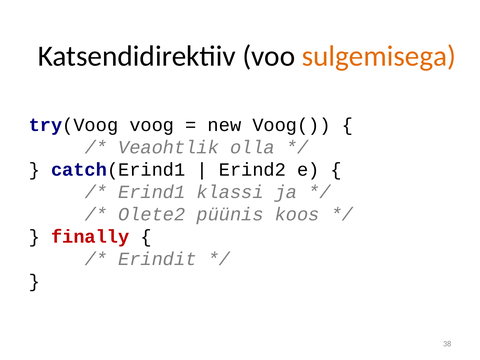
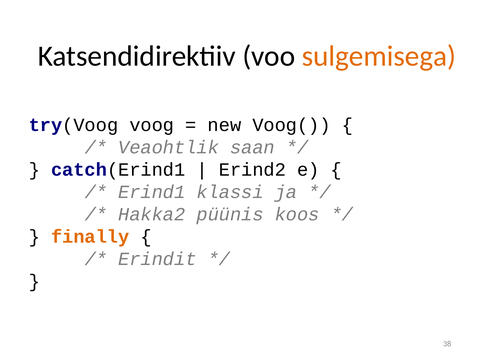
olla: olla -> saan
Olete2: Olete2 -> Hakka2
finally colour: red -> orange
